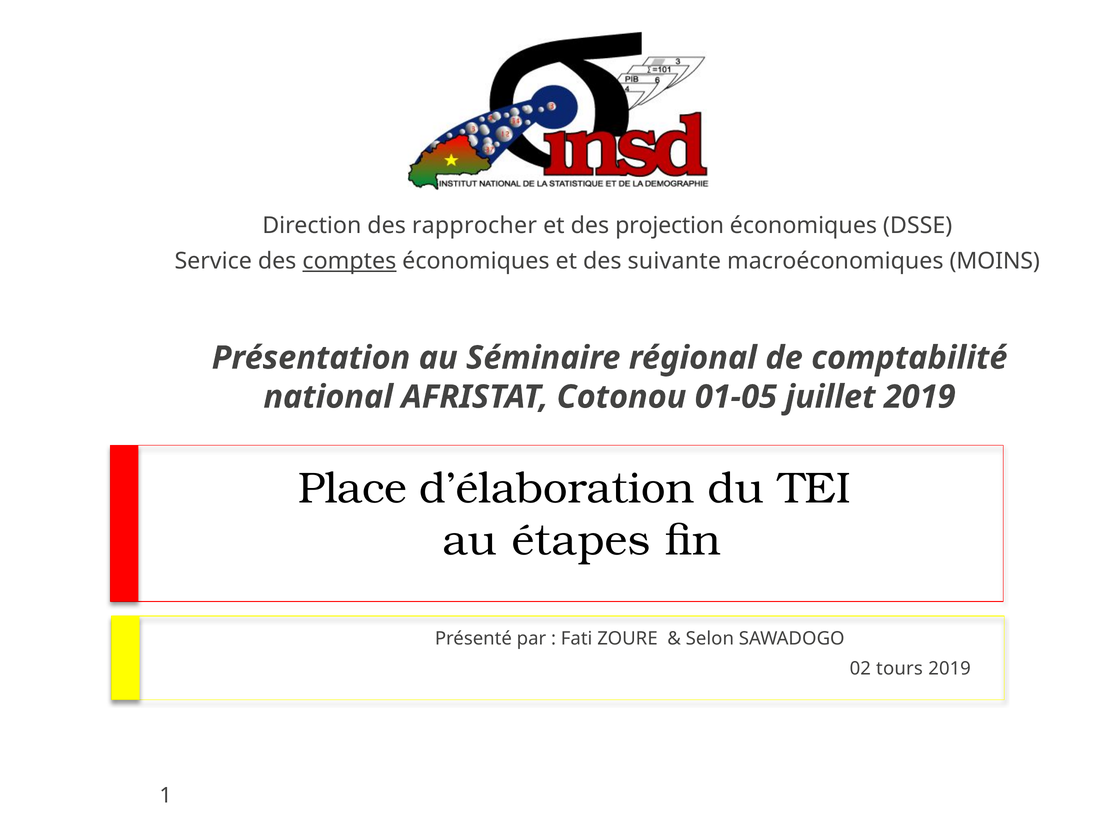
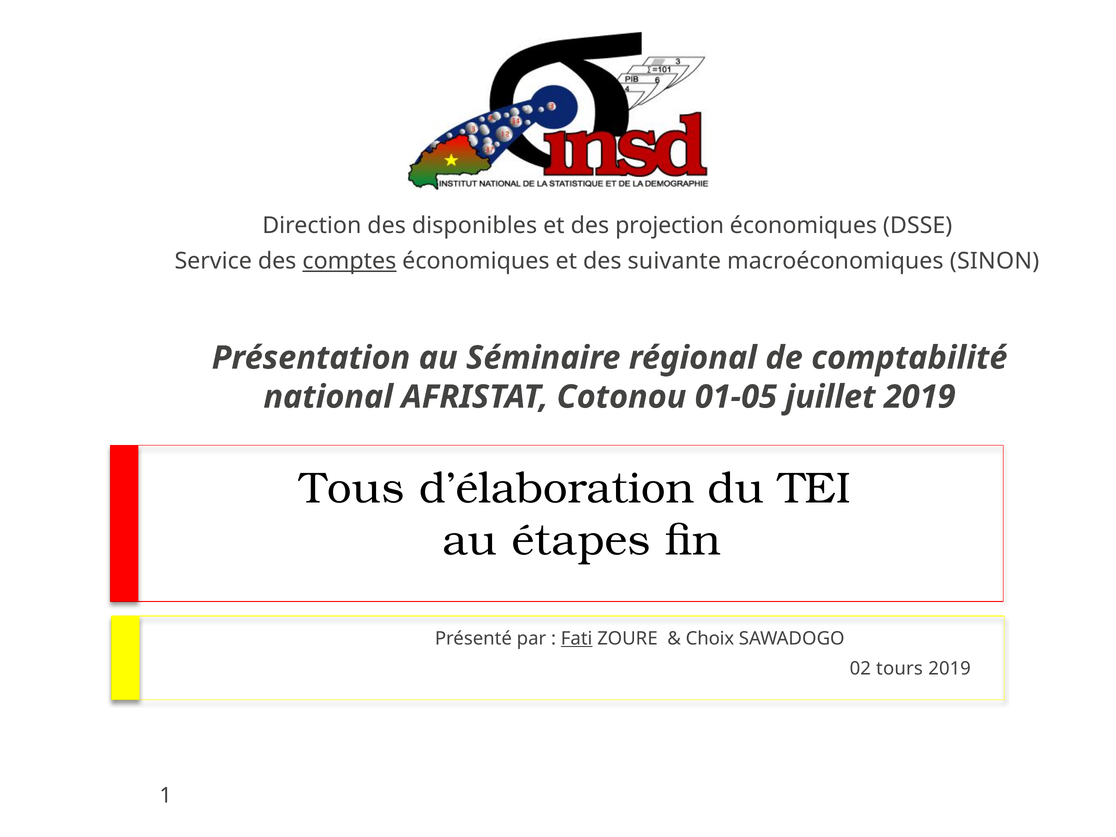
rapprocher: rapprocher -> disponibles
MOINS: MOINS -> SINON
Place: Place -> Tous
Fati underline: none -> present
Selon: Selon -> Choix
